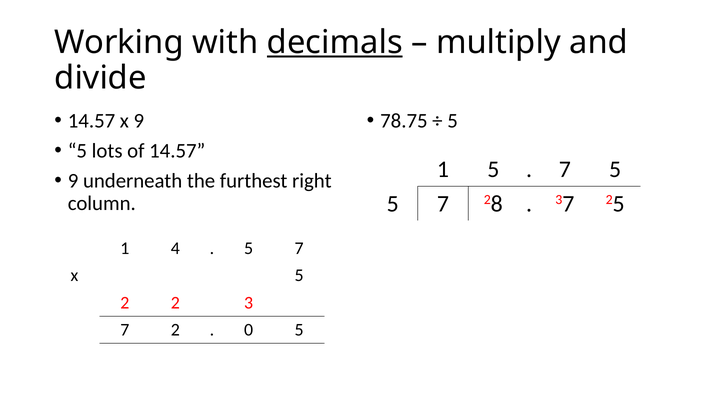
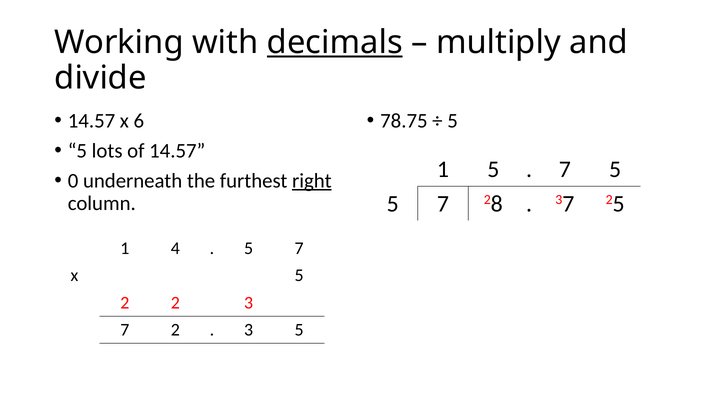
x 9: 9 -> 6
9 at (73, 181): 9 -> 0
right underline: none -> present
0 at (249, 330): 0 -> 3
